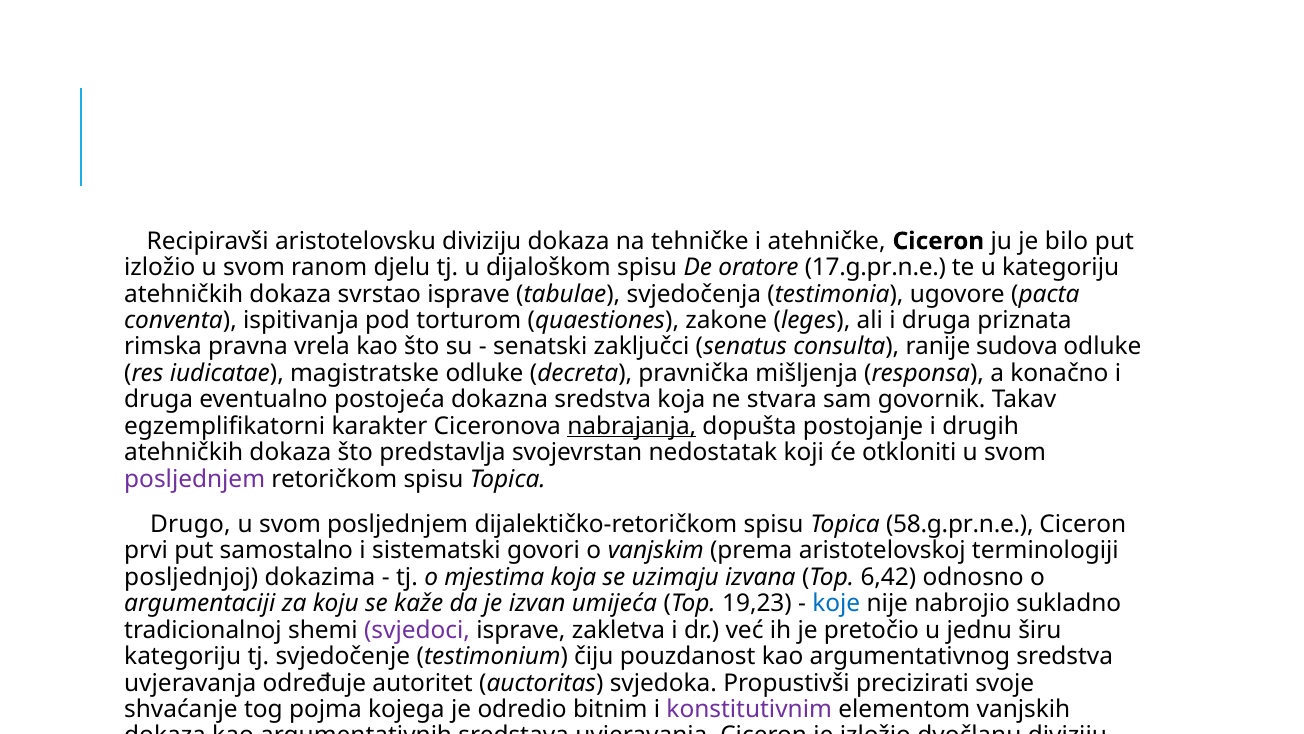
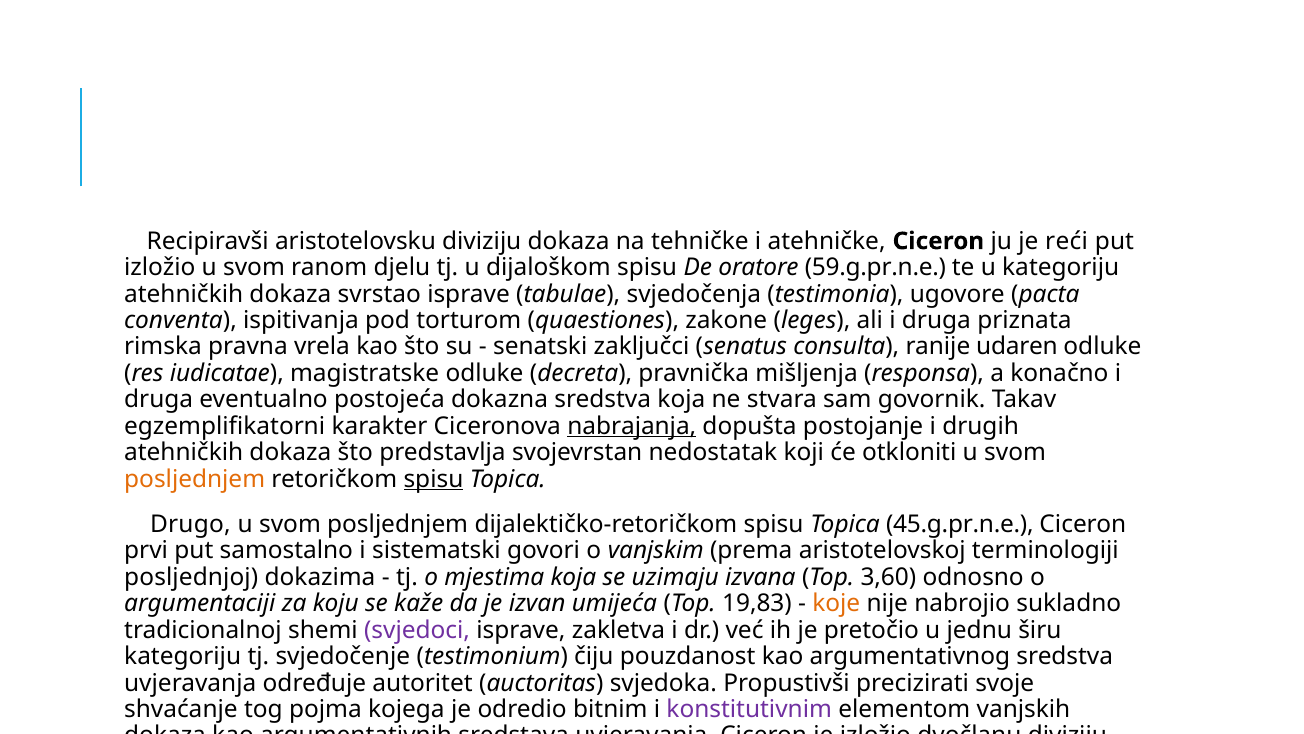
bilo: bilo -> reći
17.g.pr.n.e: 17.g.pr.n.e -> 59.g.pr.n.e
sudova: sudova -> udaren
posljednjem at (195, 479) colour: purple -> orange
spisu at (433, 479) underline: none -> present
58.g.pr.n.e: 58.g.pr.n.e -> 45.g.pr.n.e
6,42: 6,42 -> 3,60
19,23: 19,23 -> 19,83
koje colour: blue -> orange
